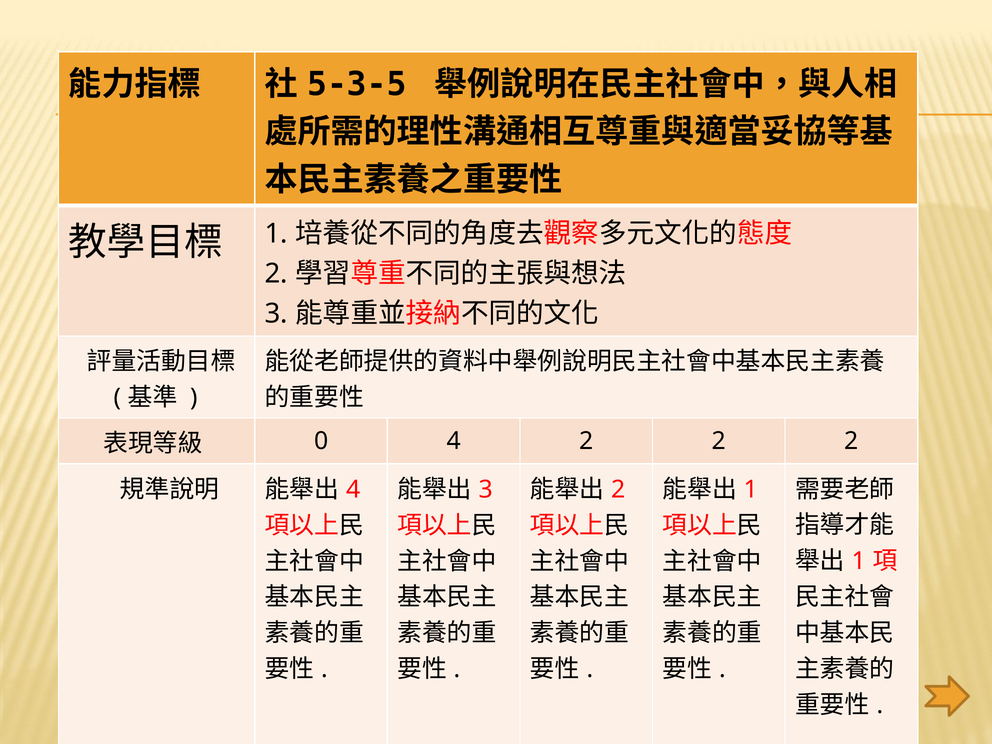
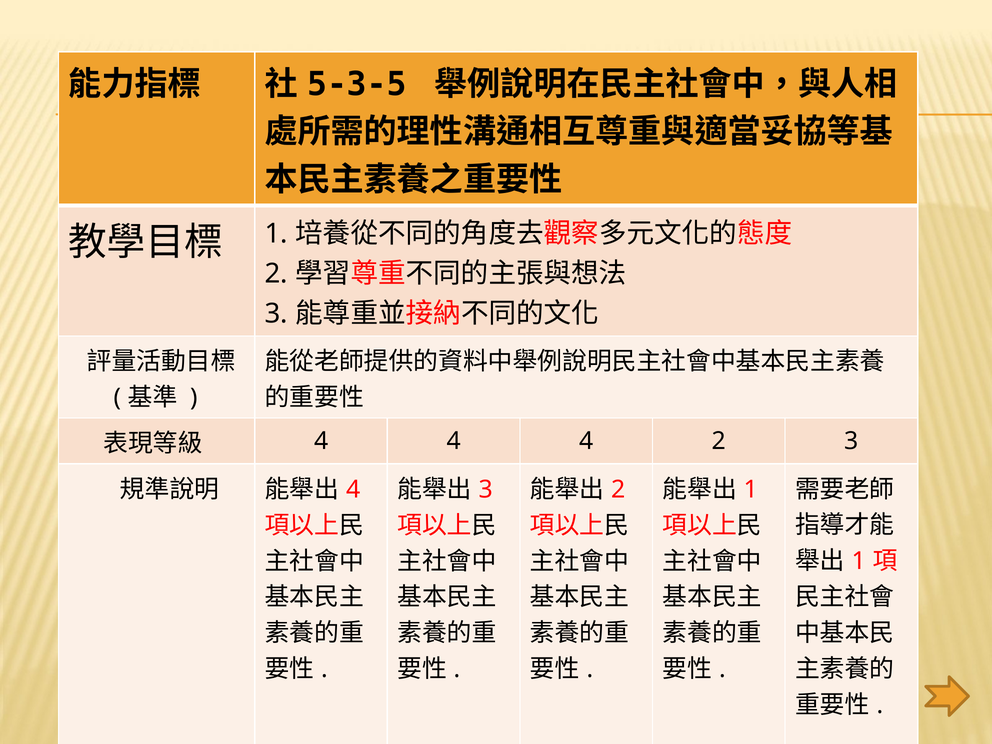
0 at (321, 441): 0 -> 4
2 at (586, 441): 2 -> 4
2 at (851, 441): 2 -> 3
